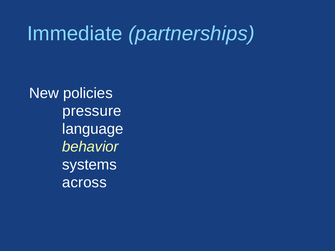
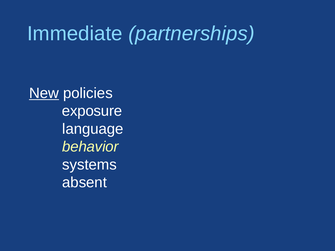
New underline: none -> present
pressure: pressure -> exposure
across: across -> absent
